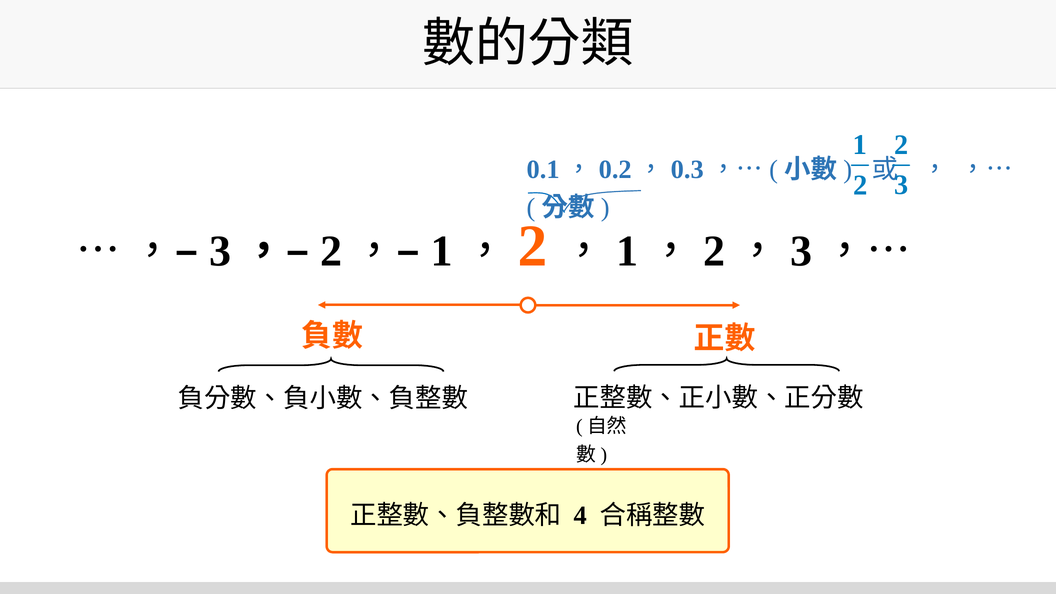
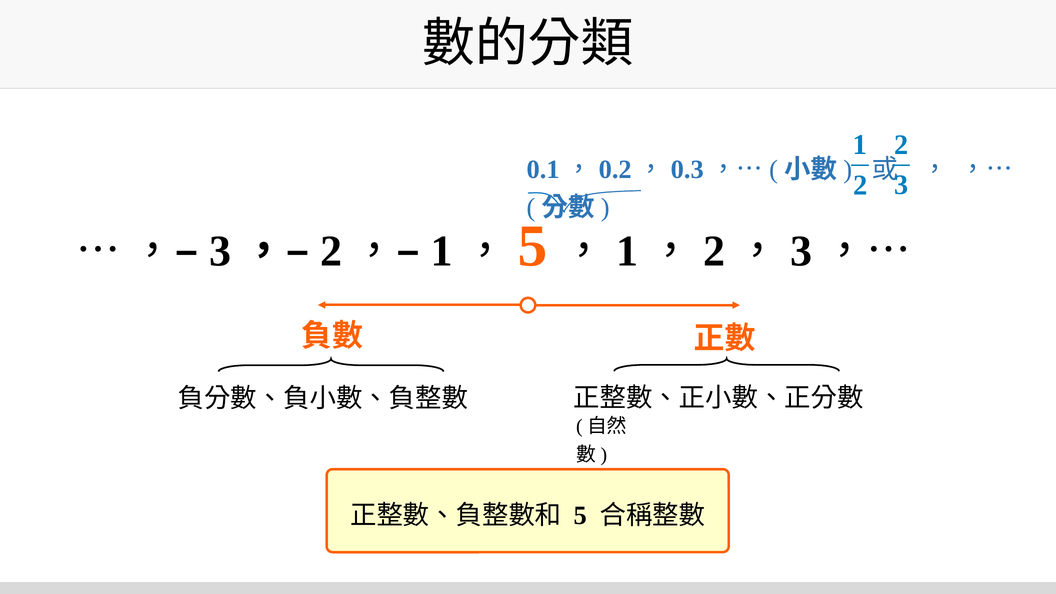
2 at (533, 246): 2 -> 5
4 at (580, 516): 4 -> 5
